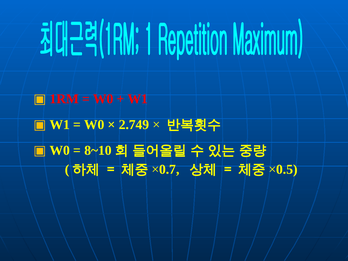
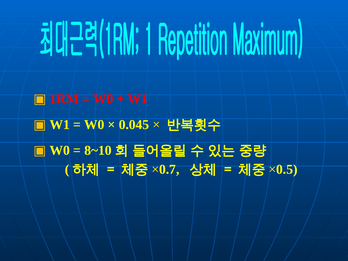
2.749: 2.749 -> 0.045
